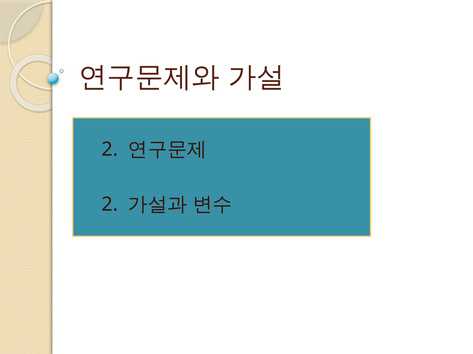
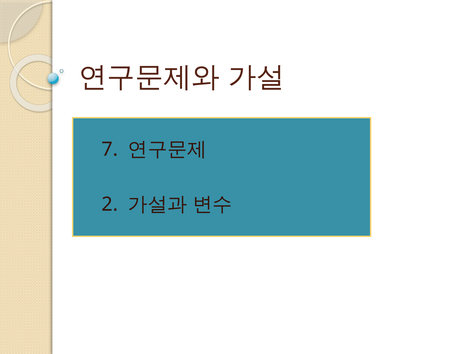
1 2: 2 -> 7
